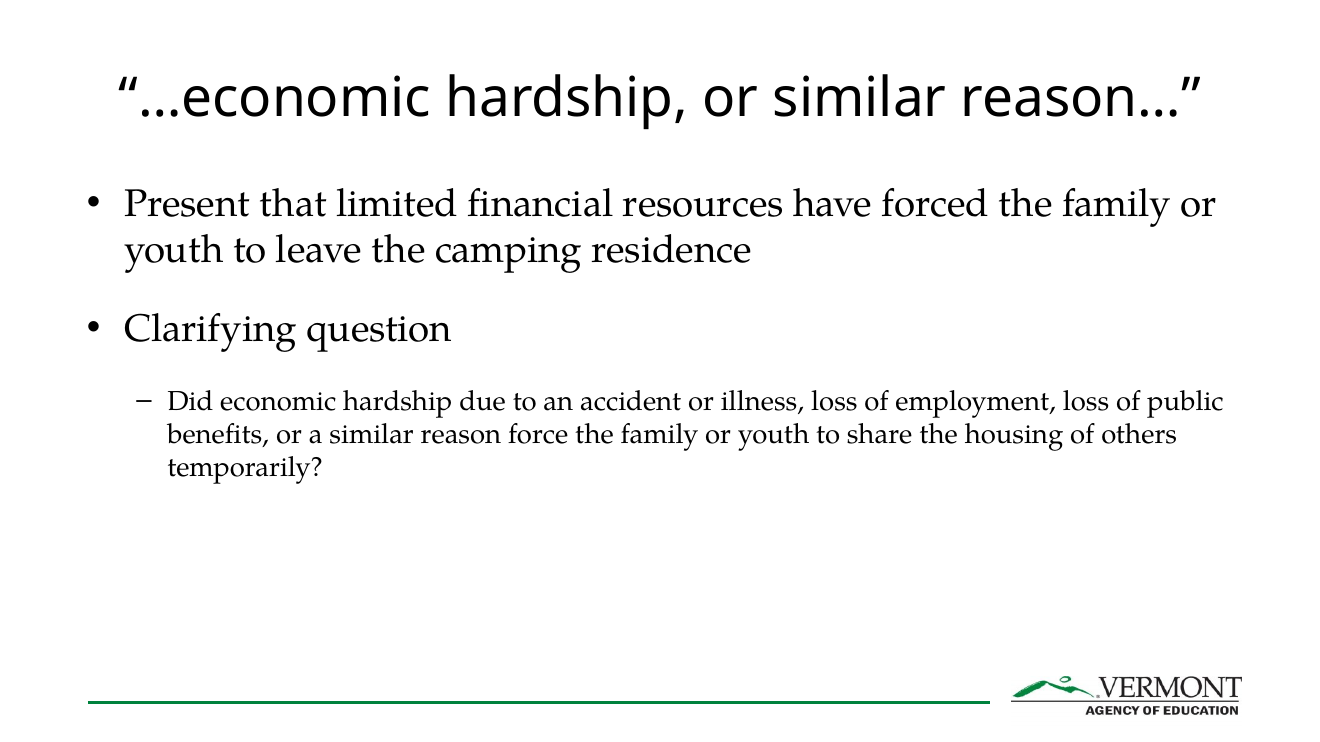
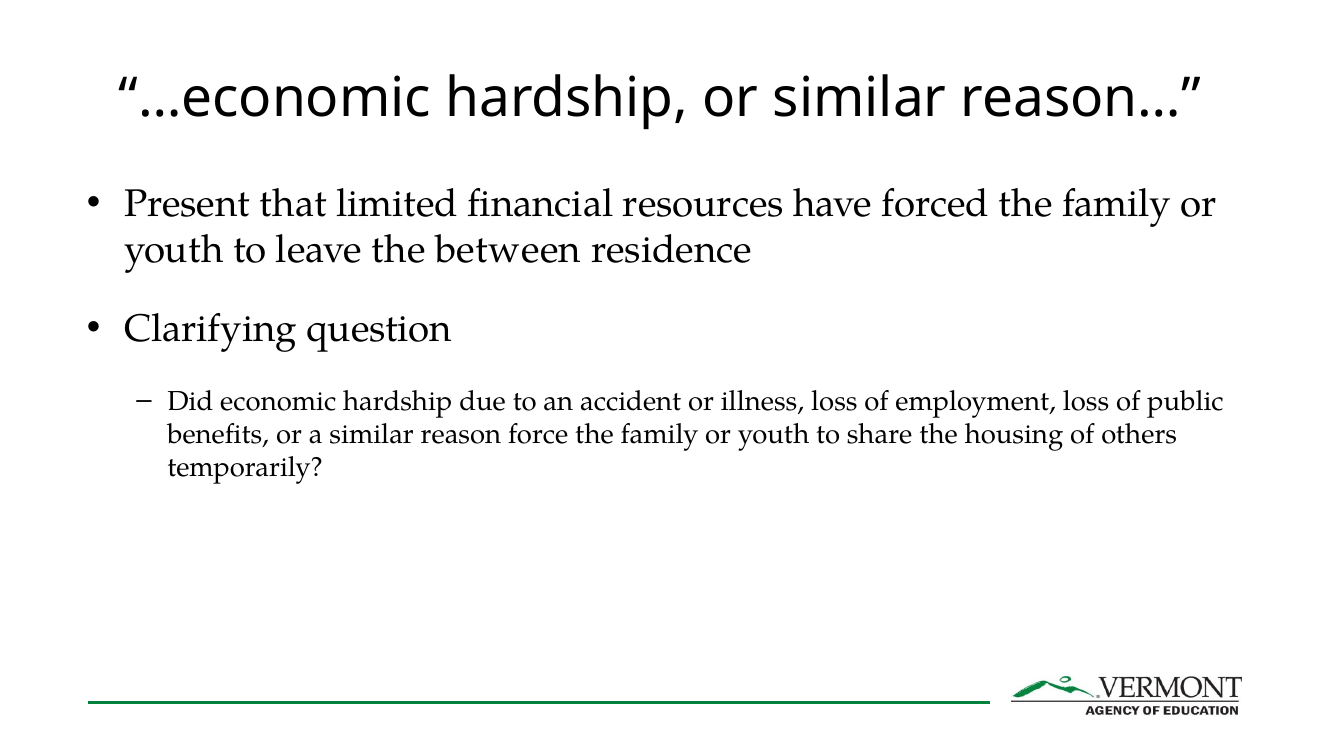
camping: camping -> between
